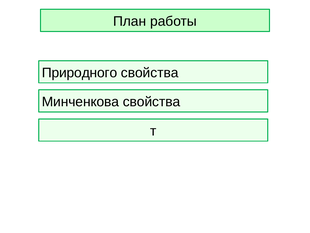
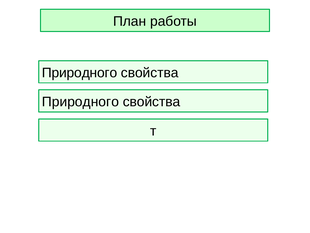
Минченкова at (80, 102): Минченкова -> Природного
